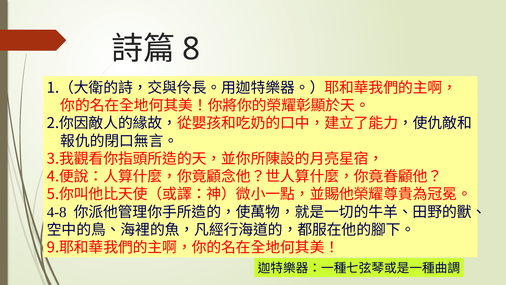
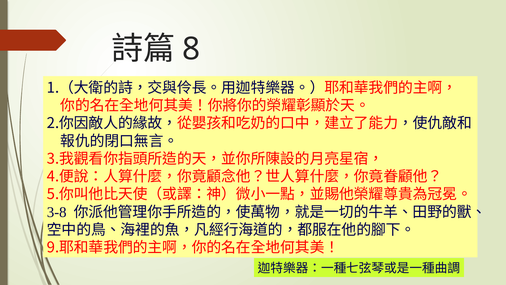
4-8: 4-8 -> 3-8
